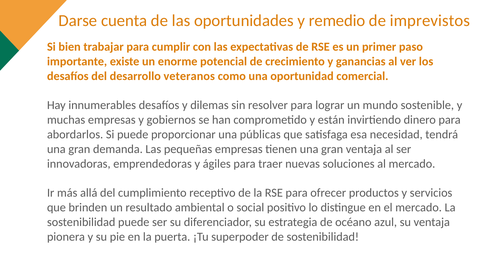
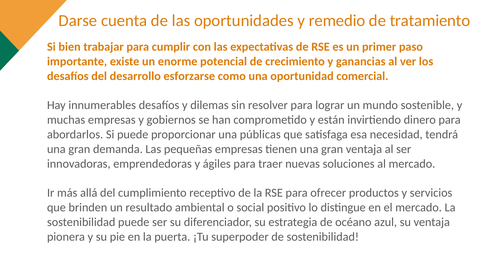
imprevistos: imprevistos -> tratamiento
veteranos: veteranos -> esforzarse
